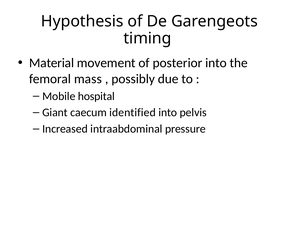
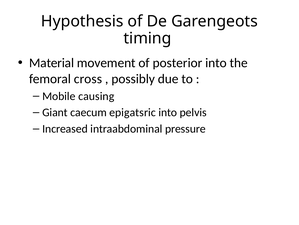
mass: mass -> cross
hospital: hospital -> causing
identified: identified -> epigatsric
